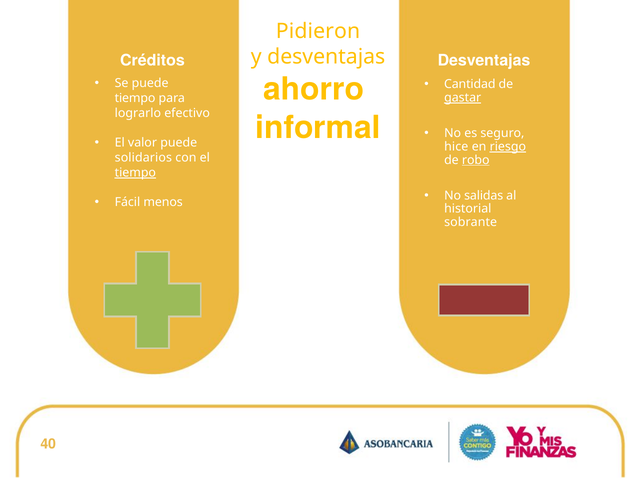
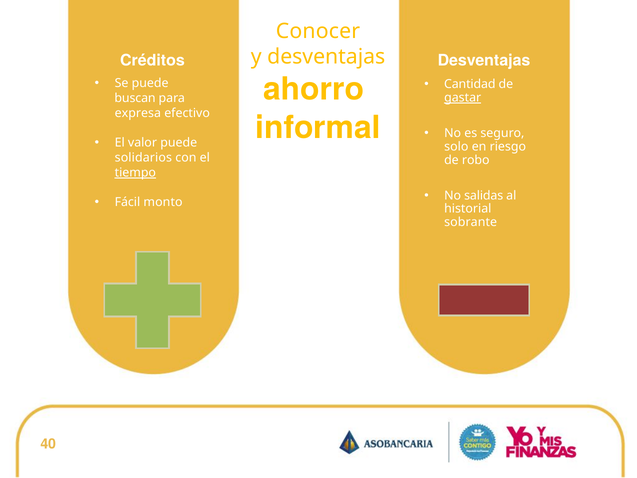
Pidieron: Pidieron -> Conocer
tiempo at (135, 98): tiempo -> buscan
lograrlo: lograrlo -> expresa
hice: hice -> solo
riesgo underline: present -> none
robo underline: present -> none
menos: menos -> monto
